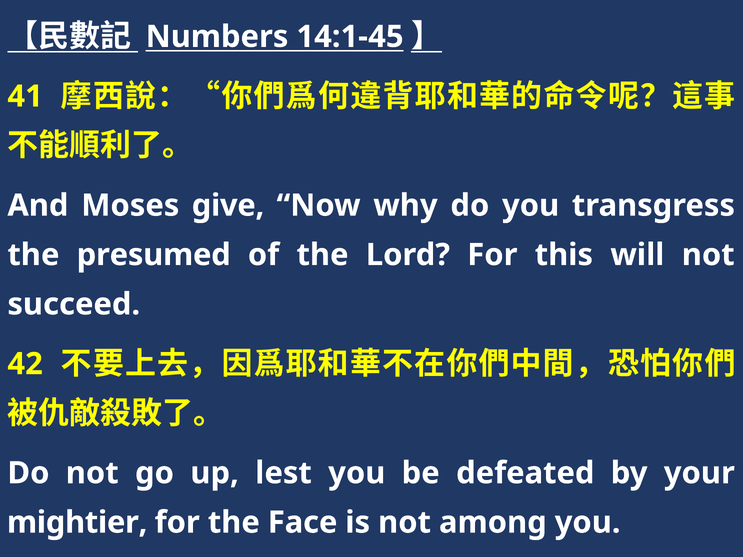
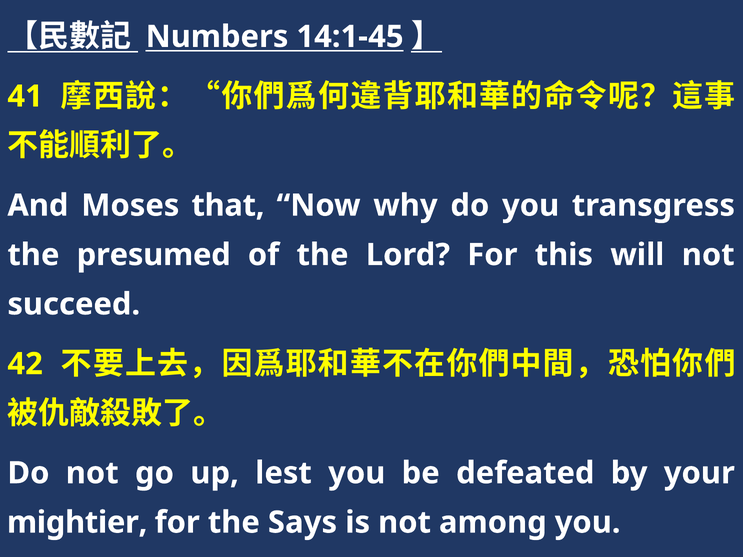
give: give -> that
Face: Face -> Says
